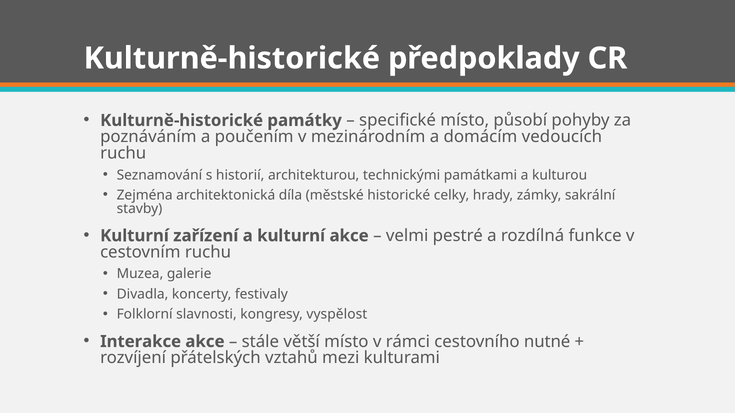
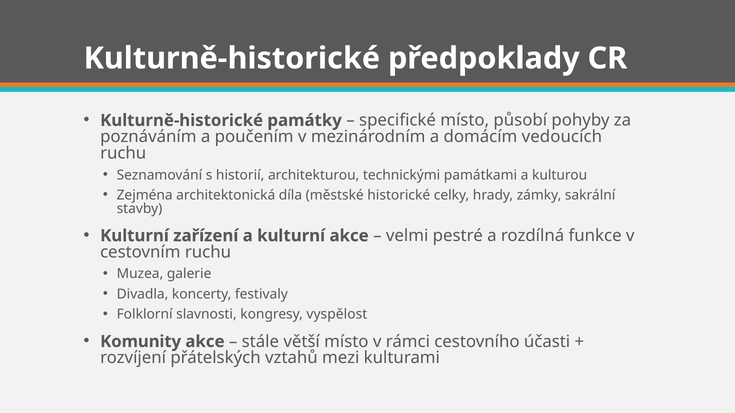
Interakce: Interakce -> Komunity
nutné: nutné -> účasti
